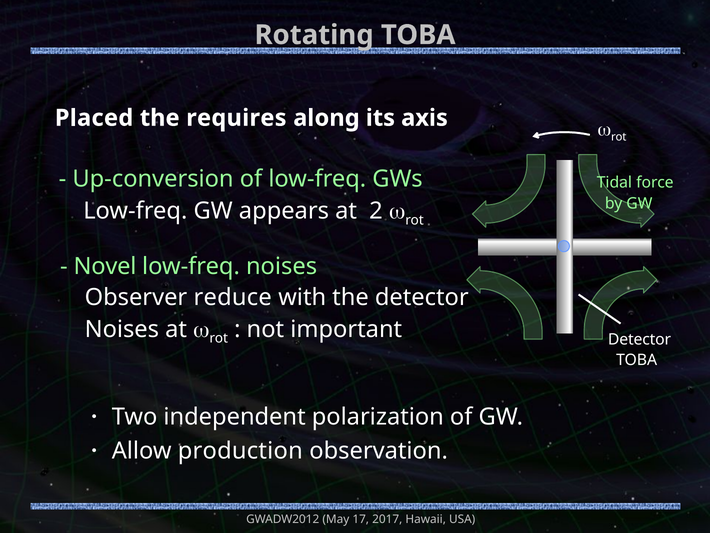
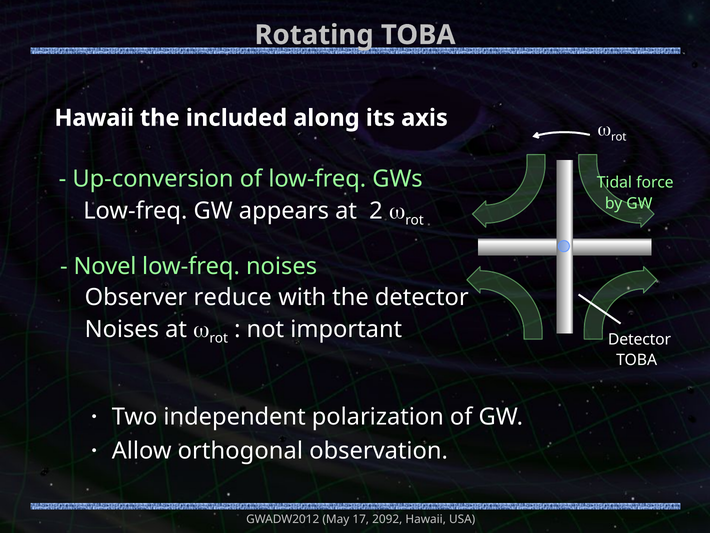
Placed at (94, 118): Placed -> Hawaii
requires: requires -> included
production: production -> orthogonal
2017: 2017 -> 2092
